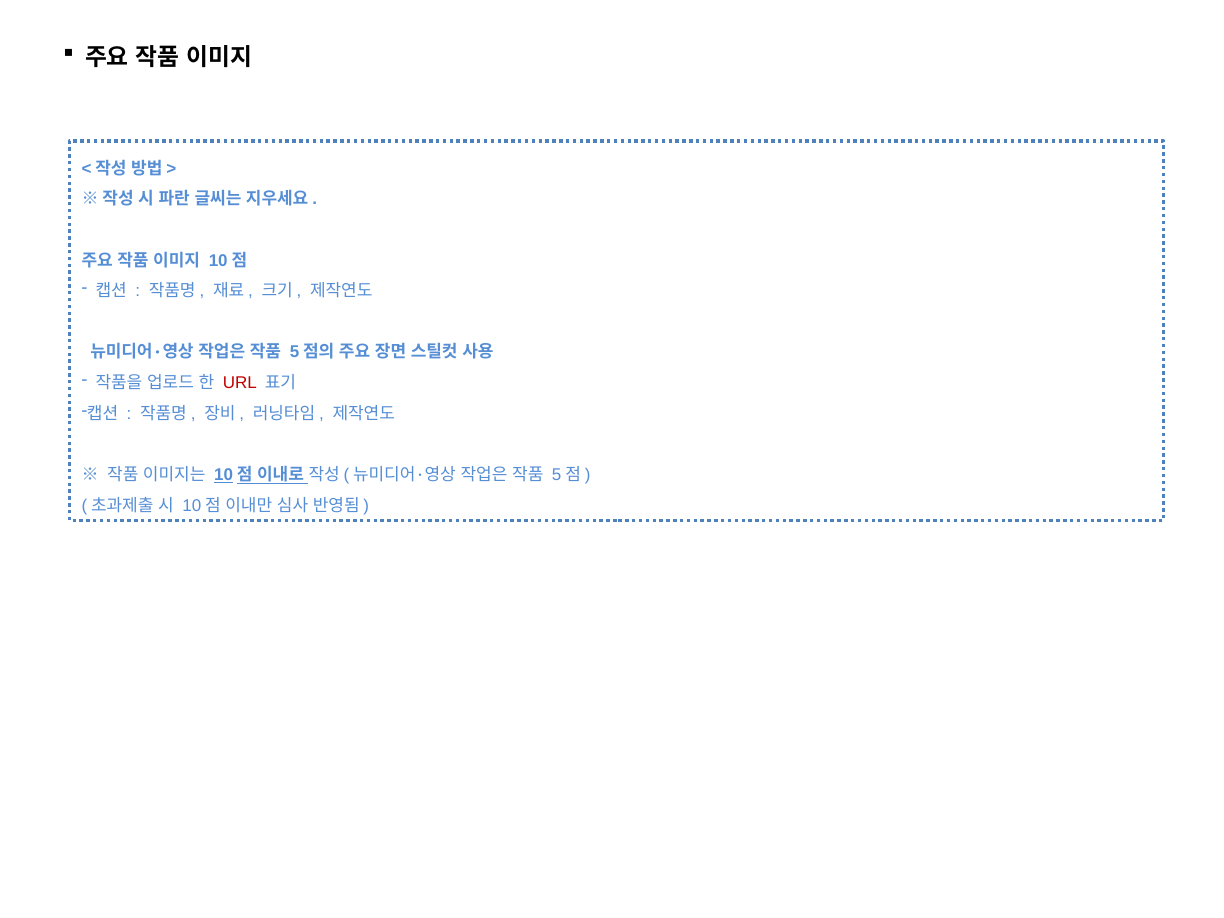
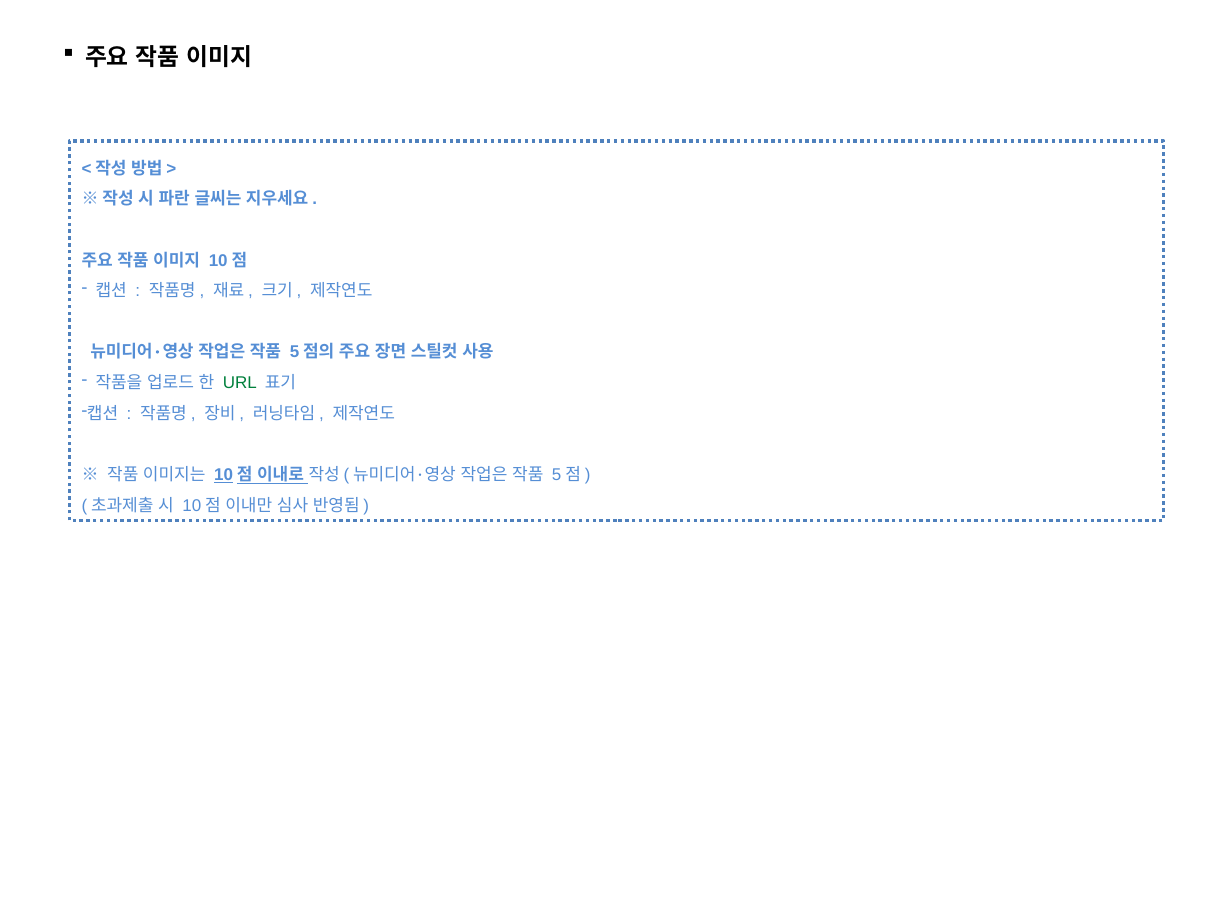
URL colour: red -> green
